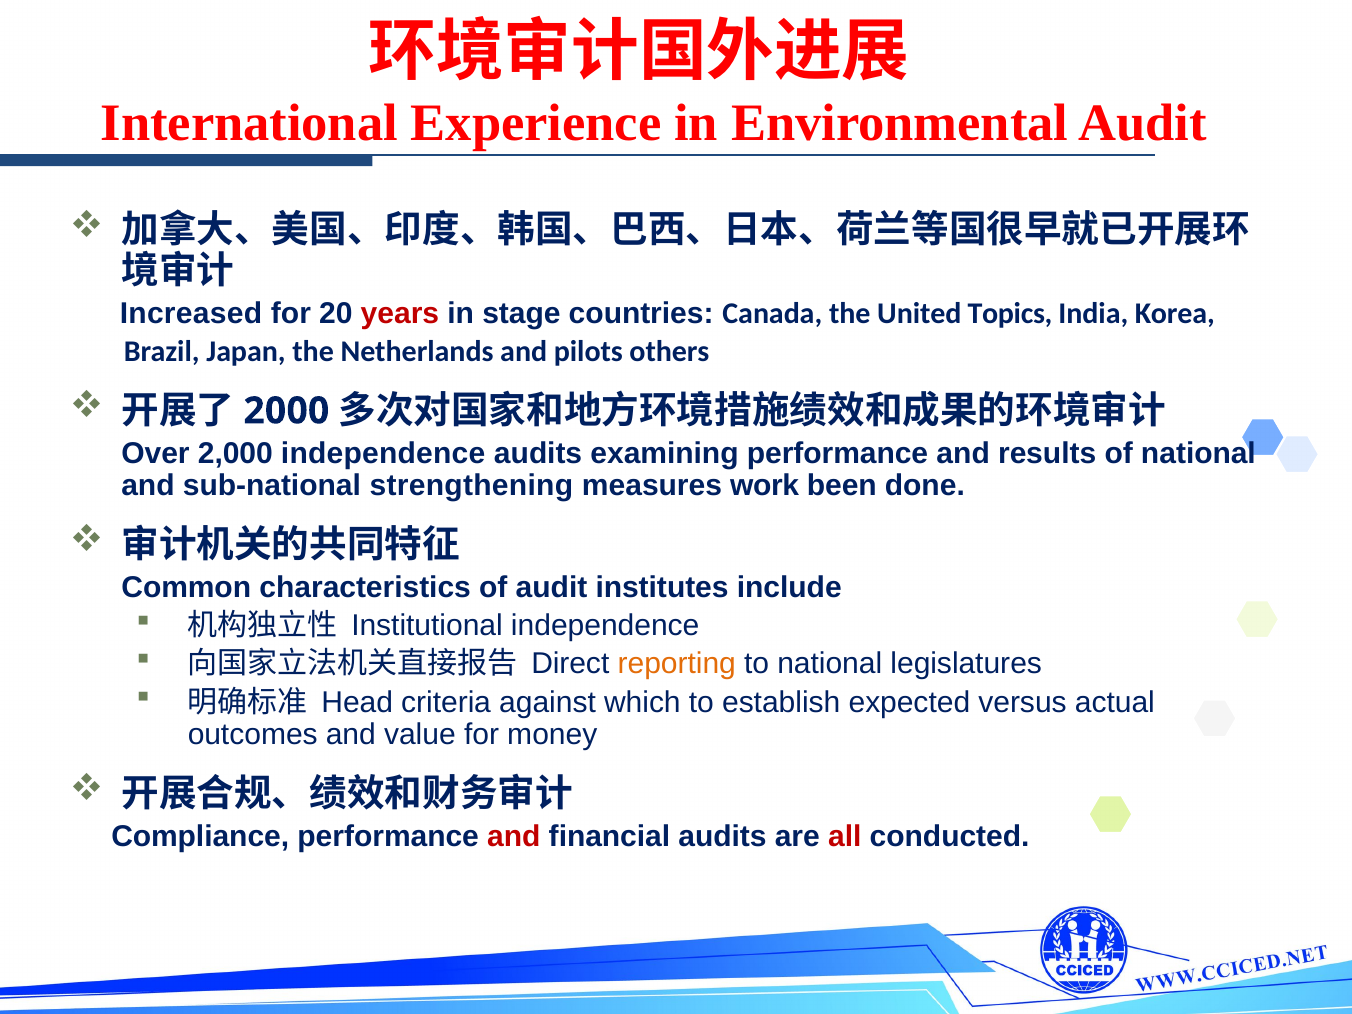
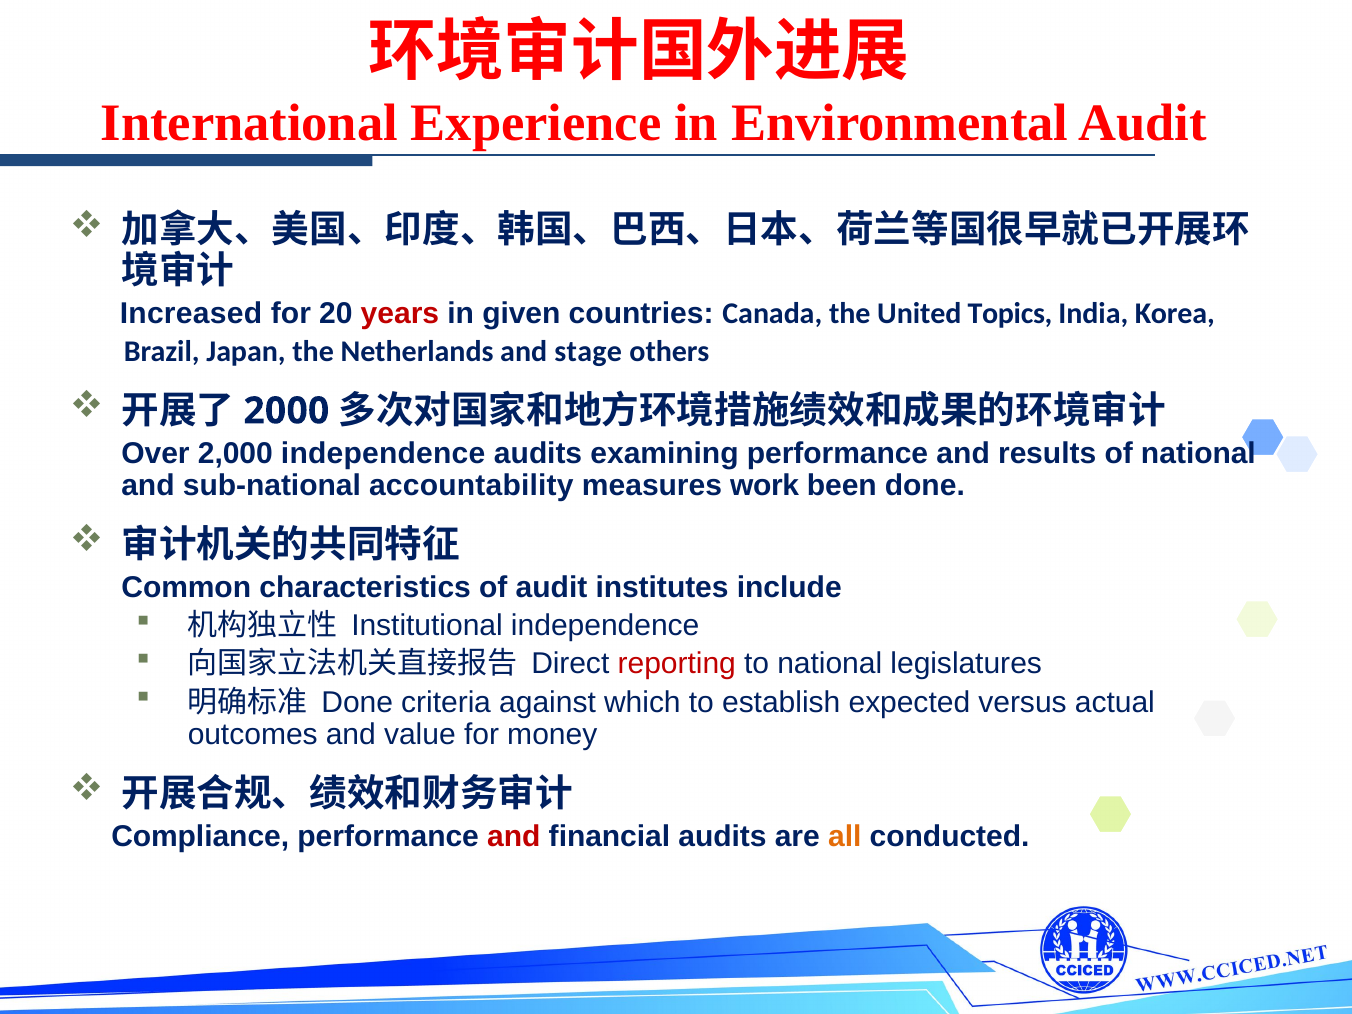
stage: stage -> given
pilots: pilots -> stage
strengthening: strengthening -> accountability
reporting colour: orange -> red
Head at (357, 702): Head -> Done
all colour: red -> orange
